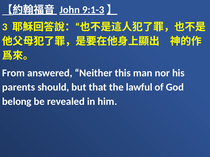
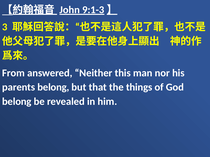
parents should: should -> belong
lawful: lawful -> things
